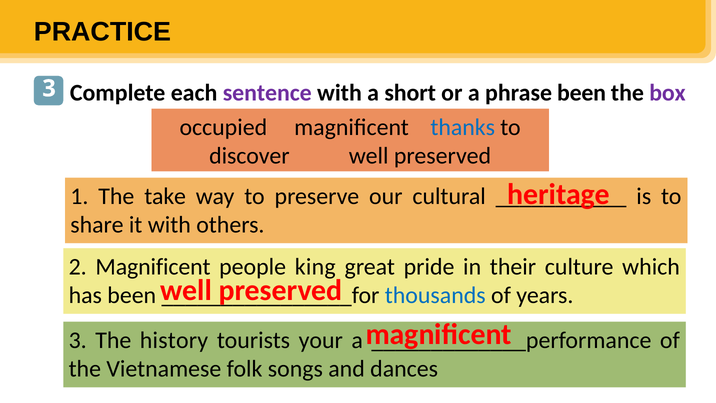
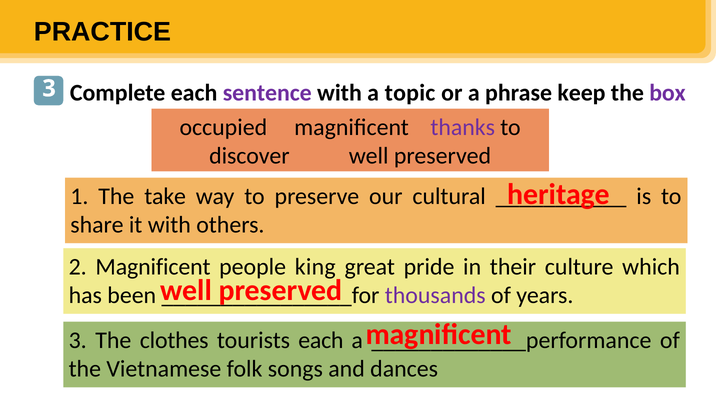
short: short -> topic
phrase been: been -> keep
thanks colour: blue -> purple
thousands colour: blue -> purple
history: history -> clothes
tourists your: your -> each
